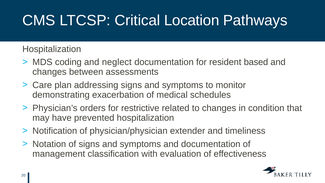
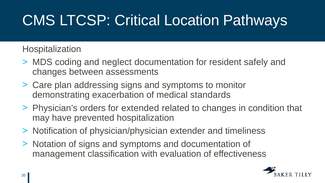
based: based -> safely
schedules: schedules -> standards
restrictive: restrictive -> extended
